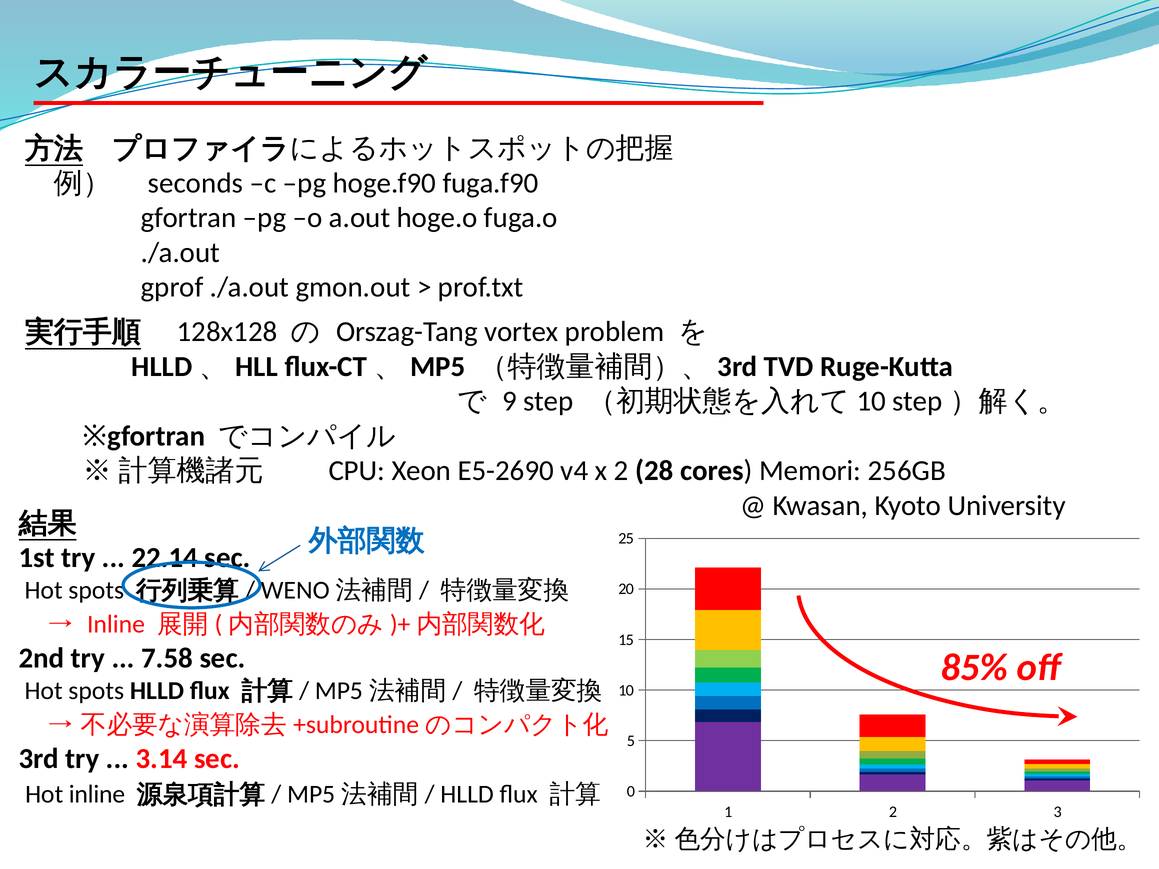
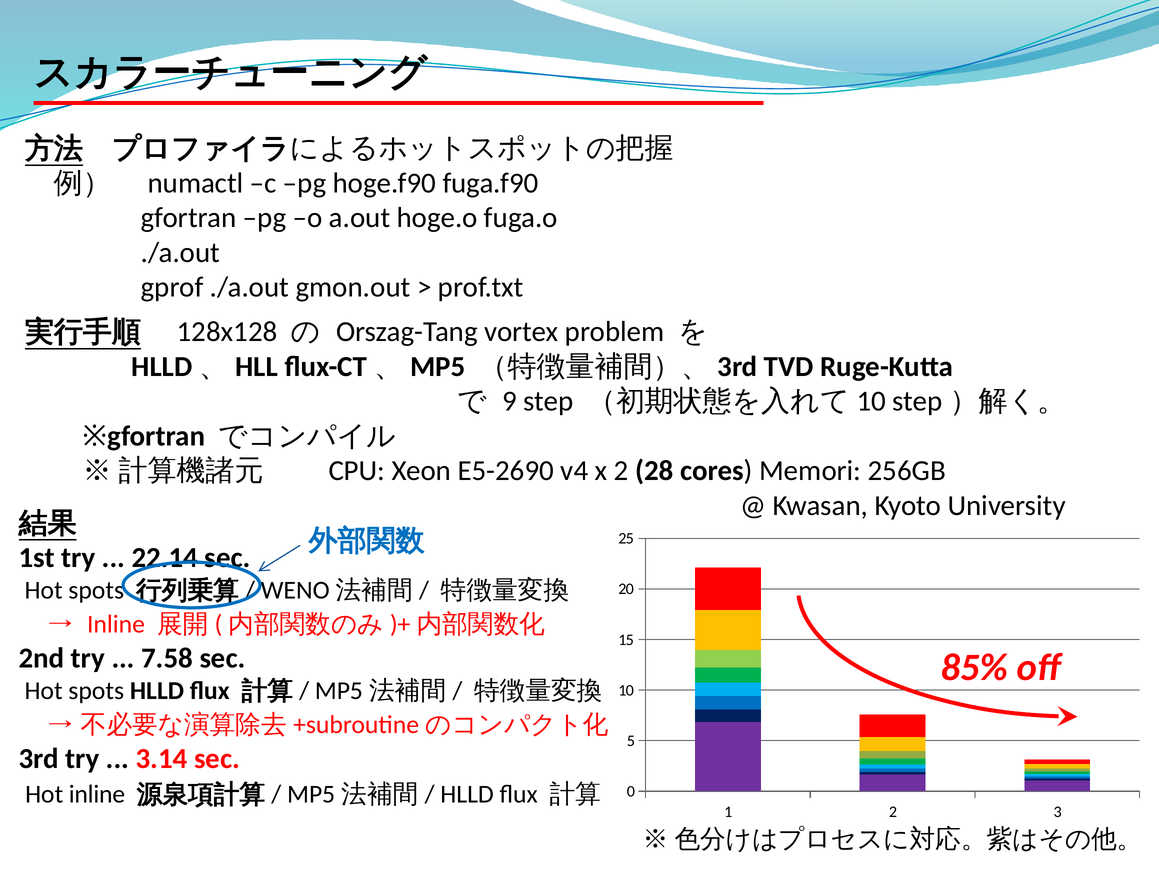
seconds: seconds -> numactl
